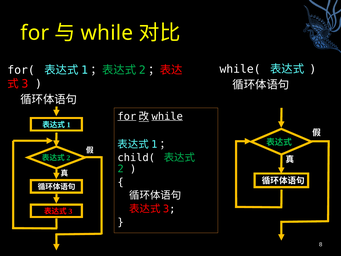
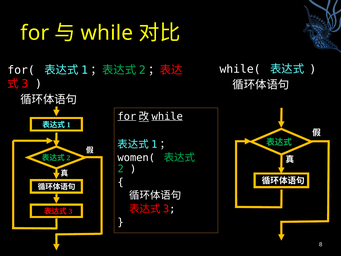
child(: child( -> women(
